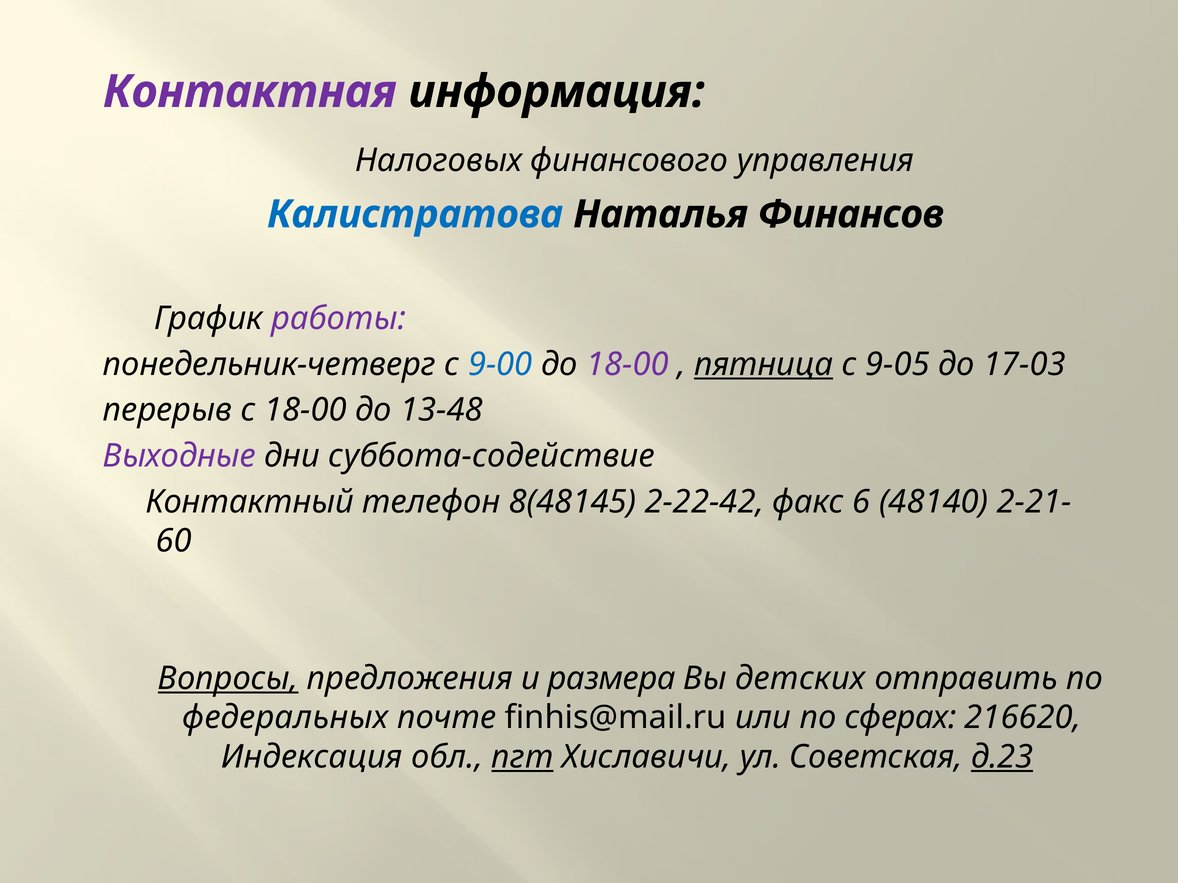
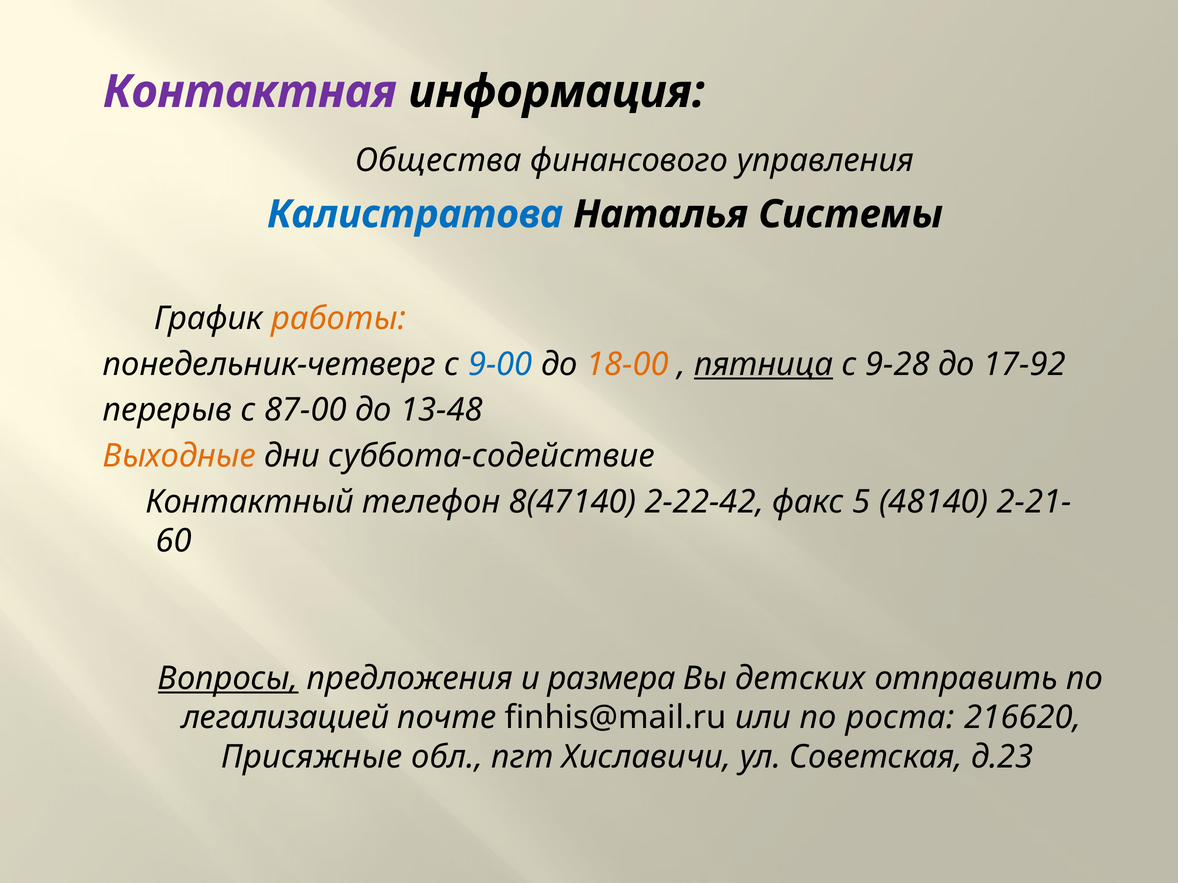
Налоговых: Налоговых -> Общества
Финансов: Финансов -> Системы
работы colour: purple -> orange
18-00 at (627, 365) colour: purple -> orange
9-05: 9-05 -> 9-28
17-03: 17-03 -> 17-92
с 18-00: 18-00 -> 87-00
Выходные colour: purple -> orange
8(48145: 8(48145 -> 8(47140
6: 6 -> 5
федеральных: федеральных -> легализацией
сферах: сферах -> роста
Индексация: Индексация -> Присяжные
пгт underline: present -> none
д.23 underline: present -> none
